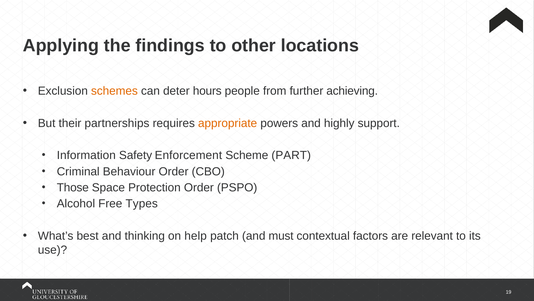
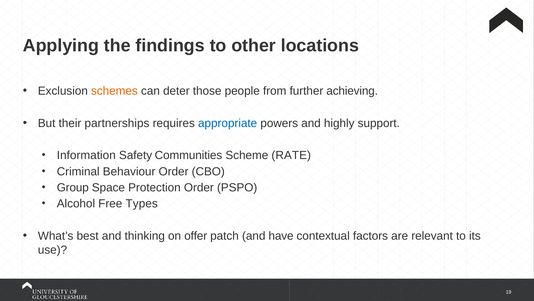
hours: hours -> those
appropriate colour: orange -> blue
Enforcement: Enforcement -> Communities
PART: PART -> RATE
Those: Those -> Group
help: help -> offer
must: must -> have
